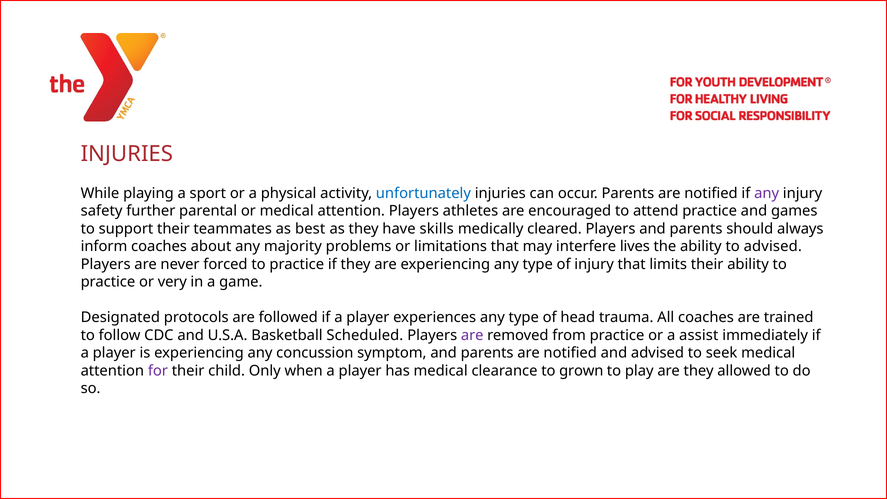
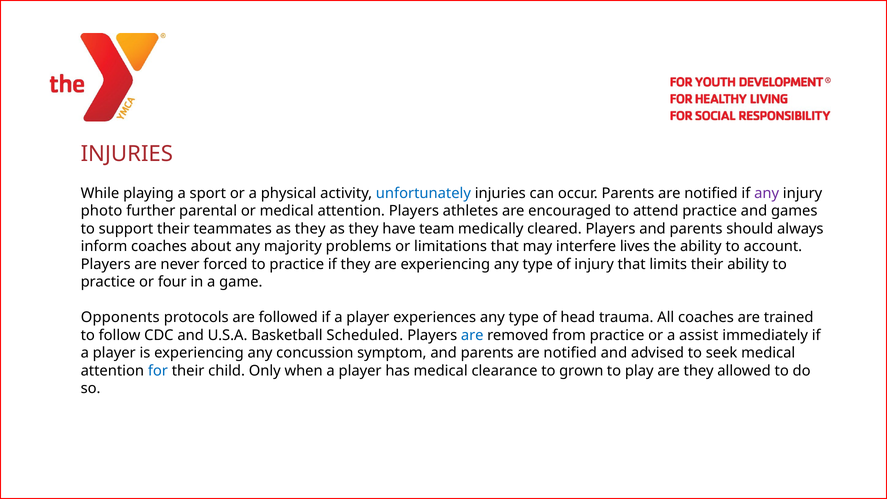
safety: safety -> photo
teammates as best: best -> they
skills: skills -> team
to advised: advised -> account
very: very -> four
Designated: Designated -> Opponents
are at (472, 335) colour: purple -> blue
for colour: purple -> blue
